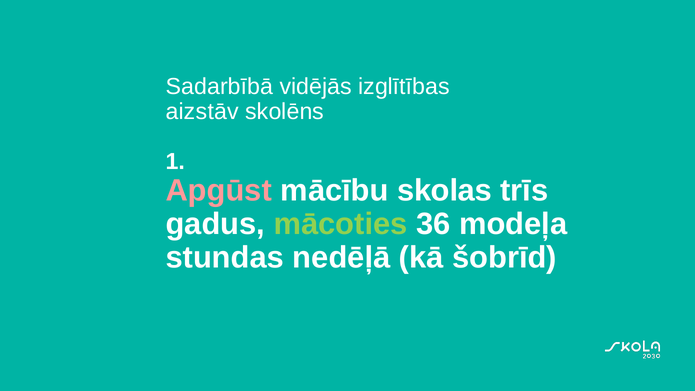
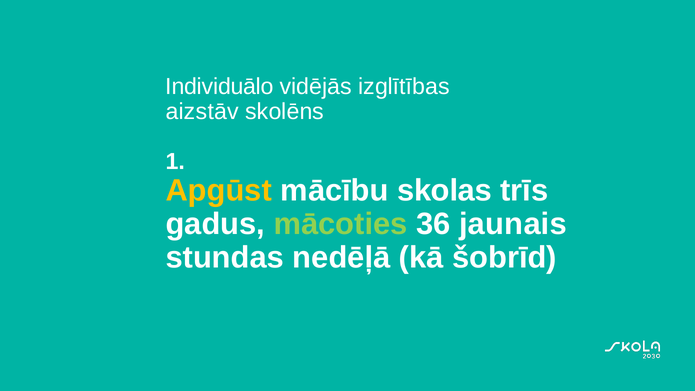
Sadarbībā: Sadarbībā -> Individuālo
Apgūst colour: pink -> yellow
modeļa: modeļa -> jaunais
